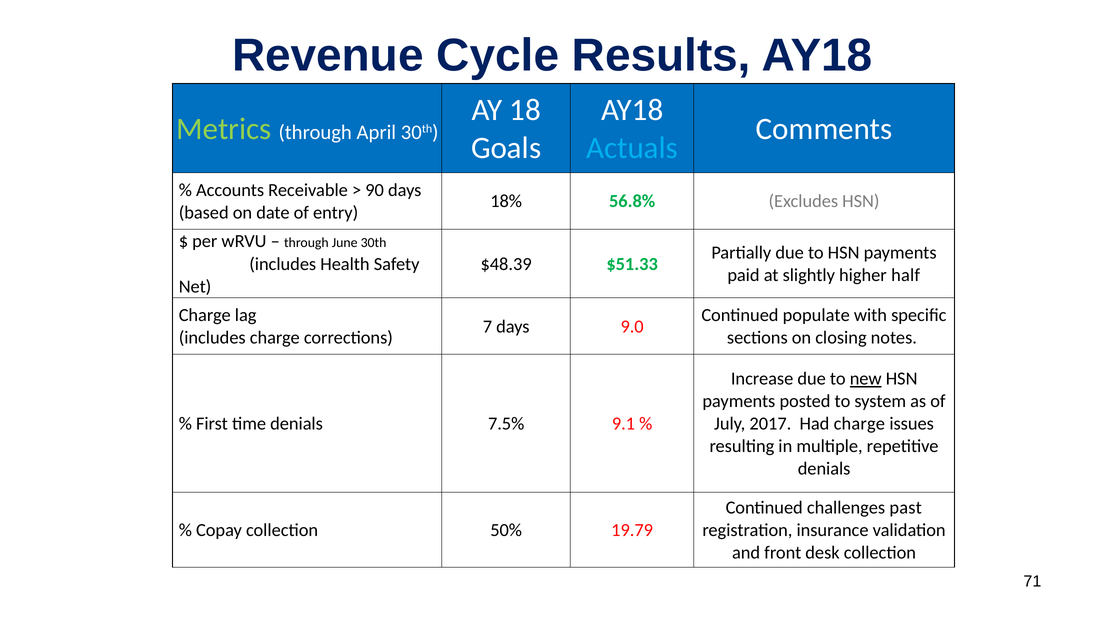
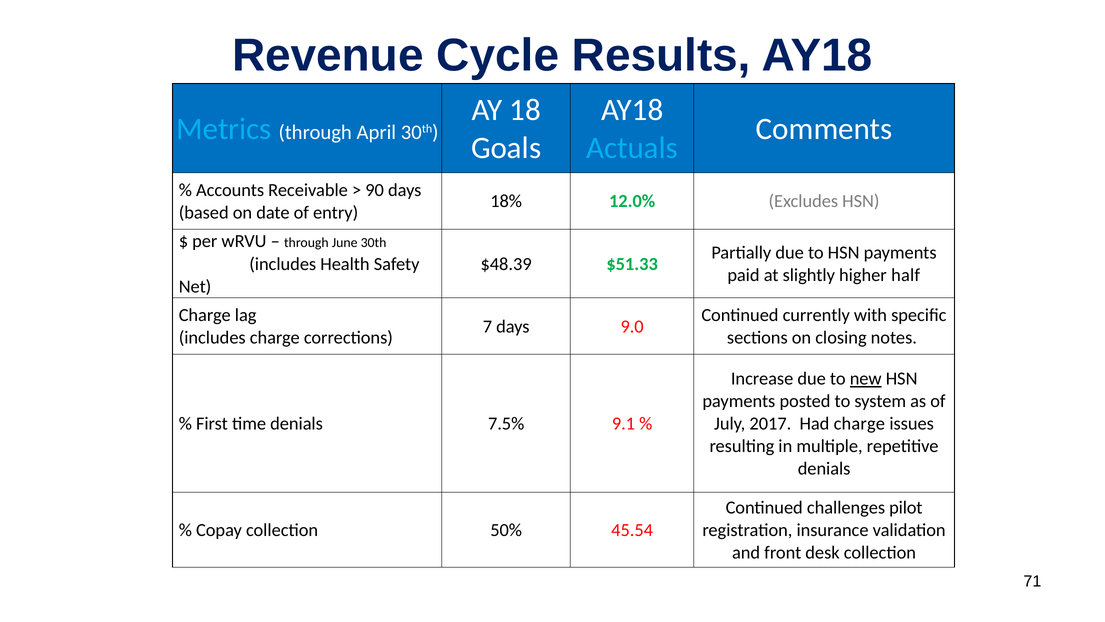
Metrics colour: light green -> light blue
56.8%: 56.8% -> 12.0%
populate: populate -> currently
past: past -> pilot
19.79: 19.79 -> 45.54
